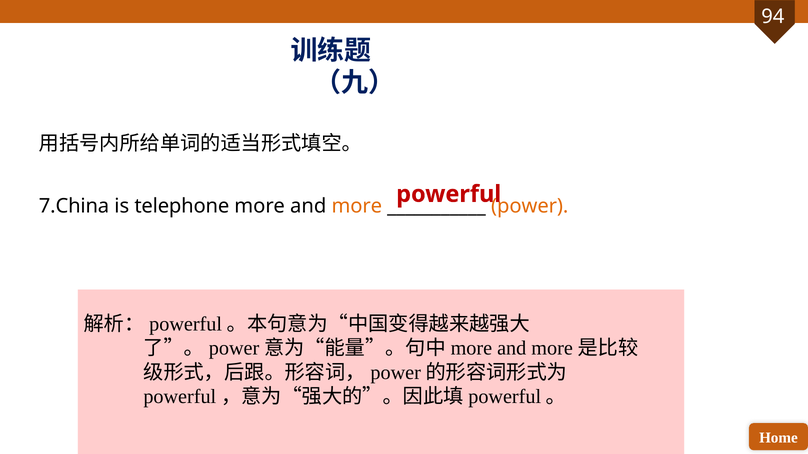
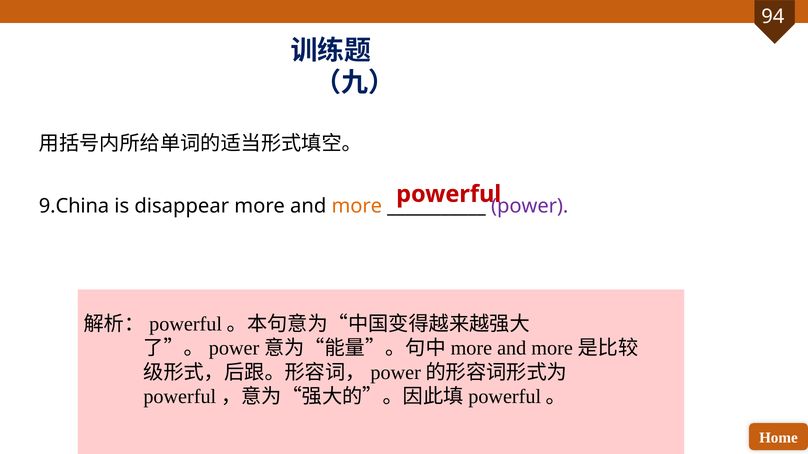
7.China: 7.China -> 9.China
telephone: telephone -> disappear
power colour: orange -> purple
